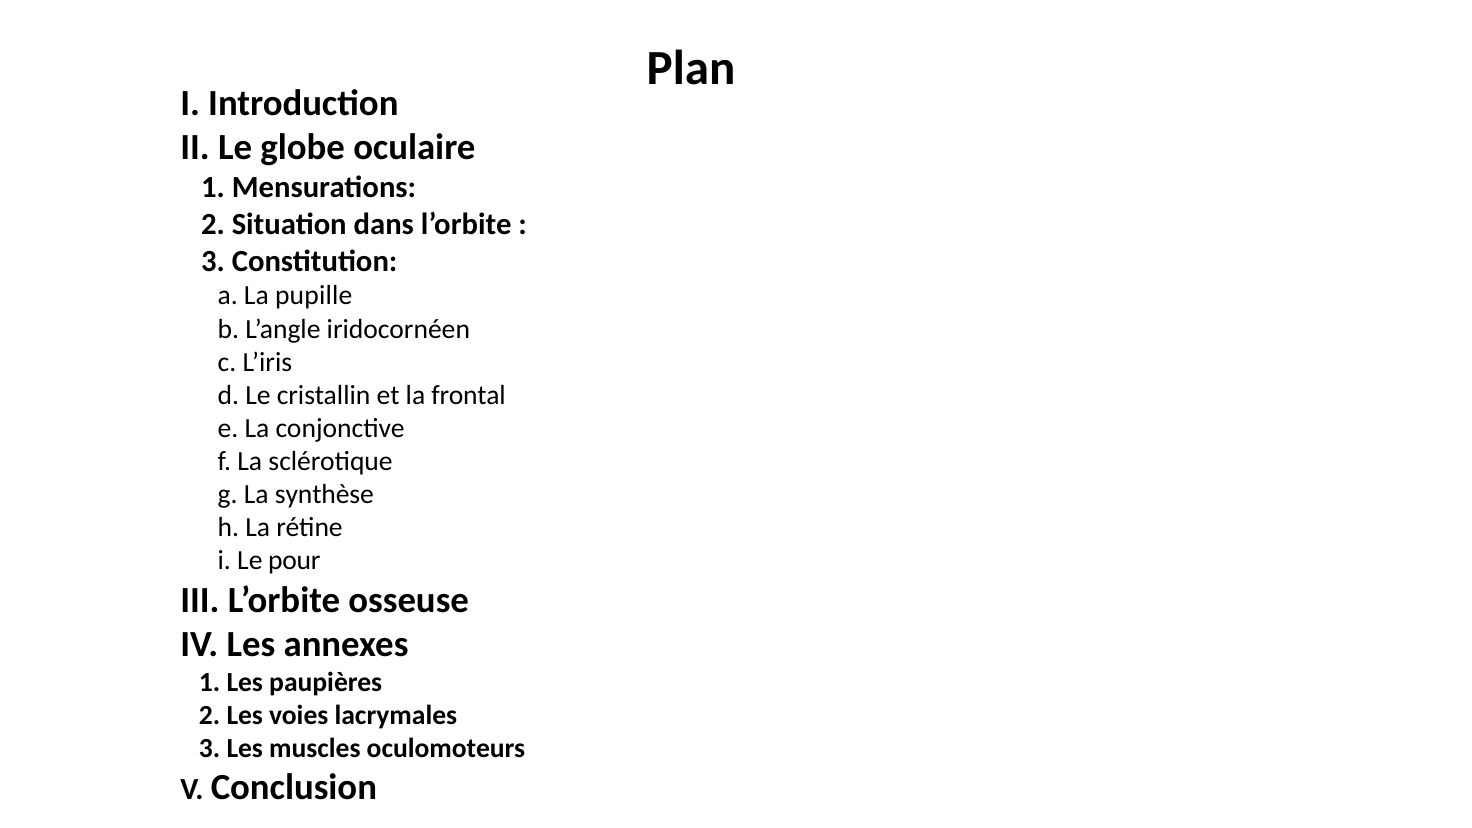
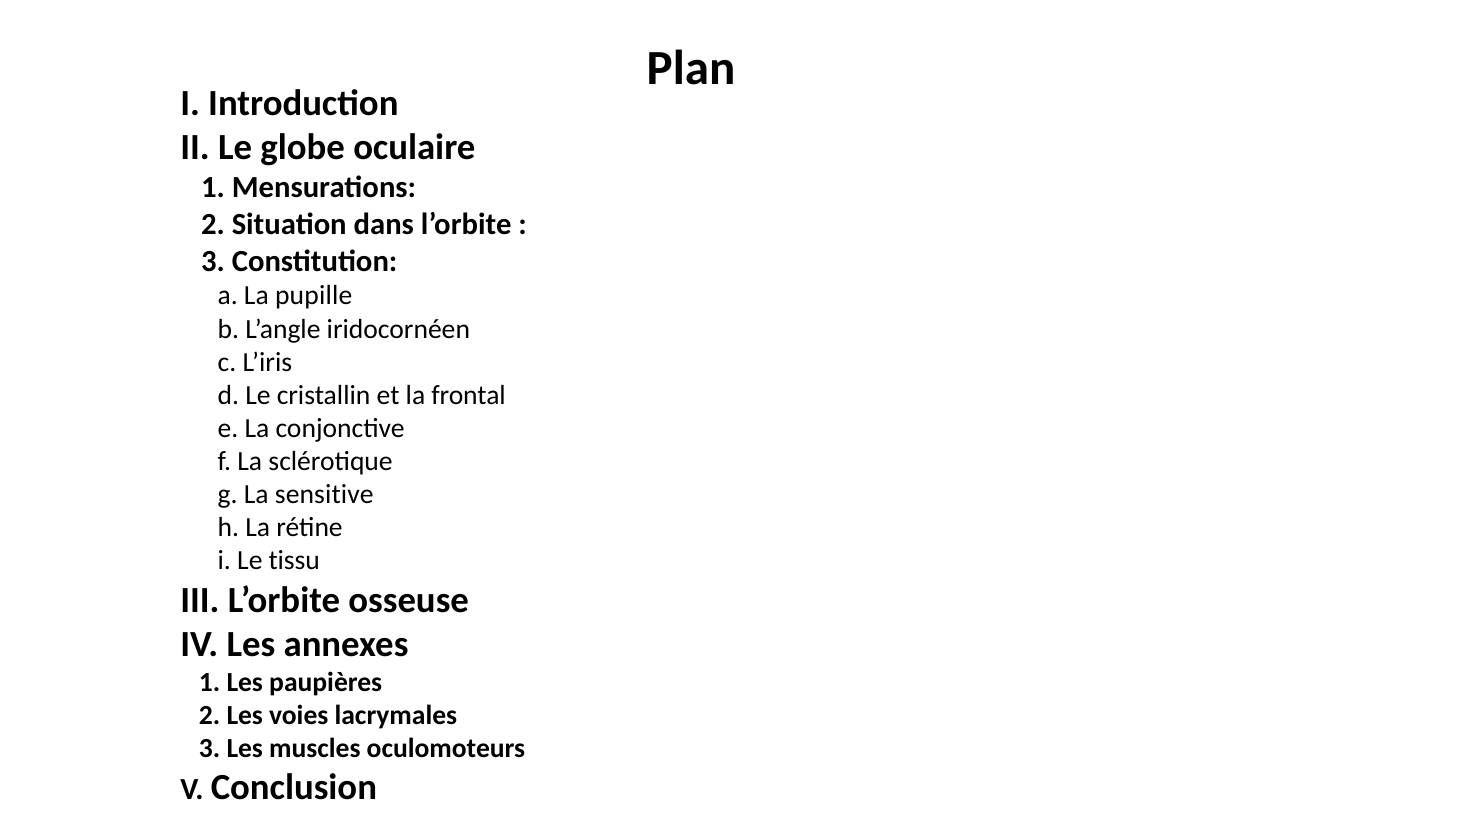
synthèse: synthèse -> sensitive
pour: pour -> tissu
